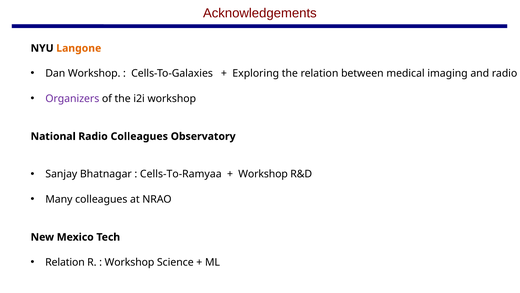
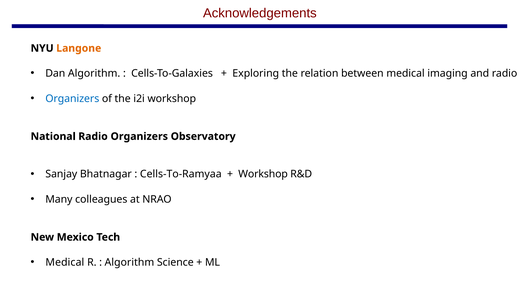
Dan Workshop: Workshop -> Algorithm
Organizers at (72, 98) colour: purple -> blue
Radio Colleagues: Colleagues -> Organizers
Relation at (65, 262): Relation -> Medical
Workshop at (129, 262): Workshop -> Algorithm
